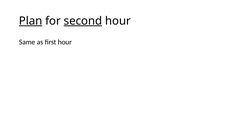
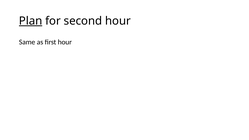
second underline: present -> none
